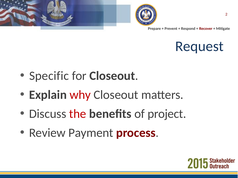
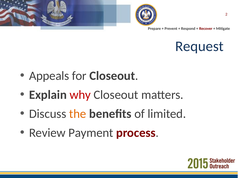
Specific: Specific -> Appeals
the colour: red -> orange
project: project -> limited
